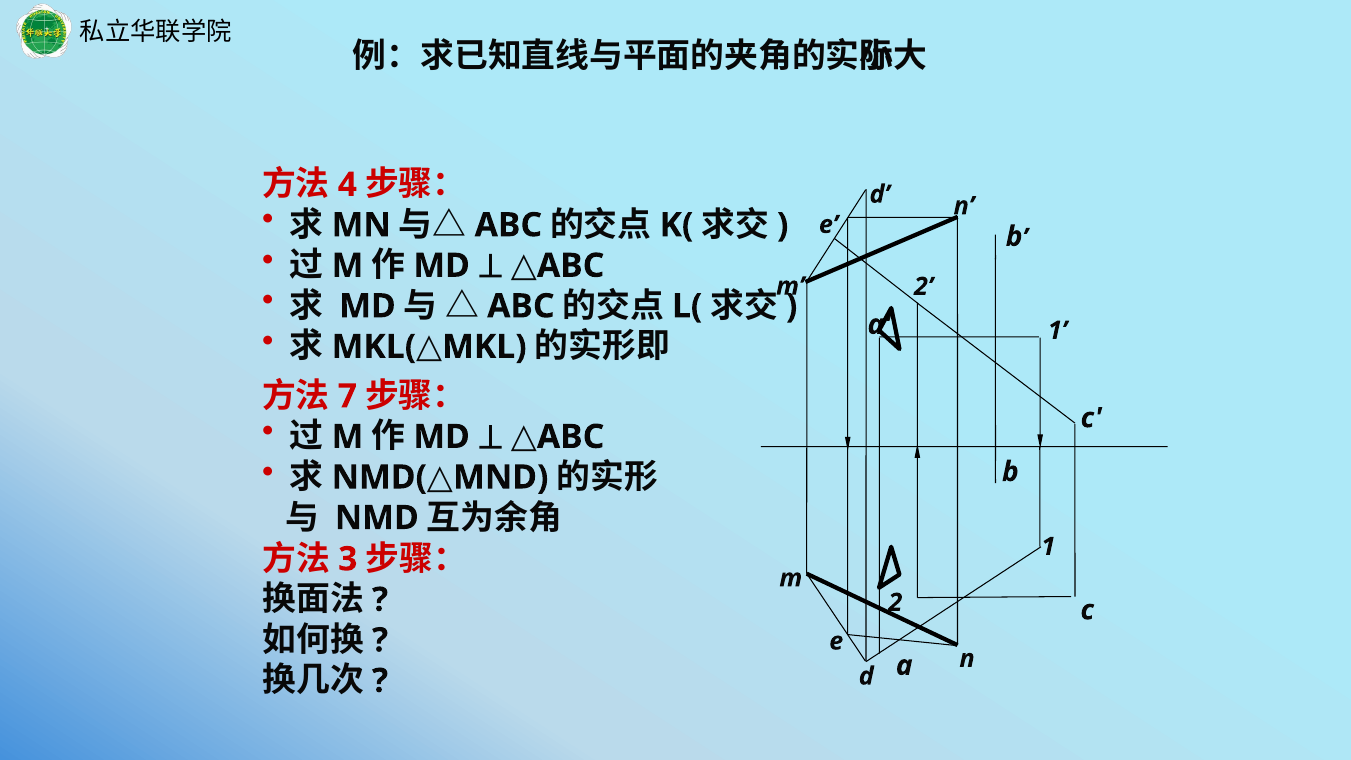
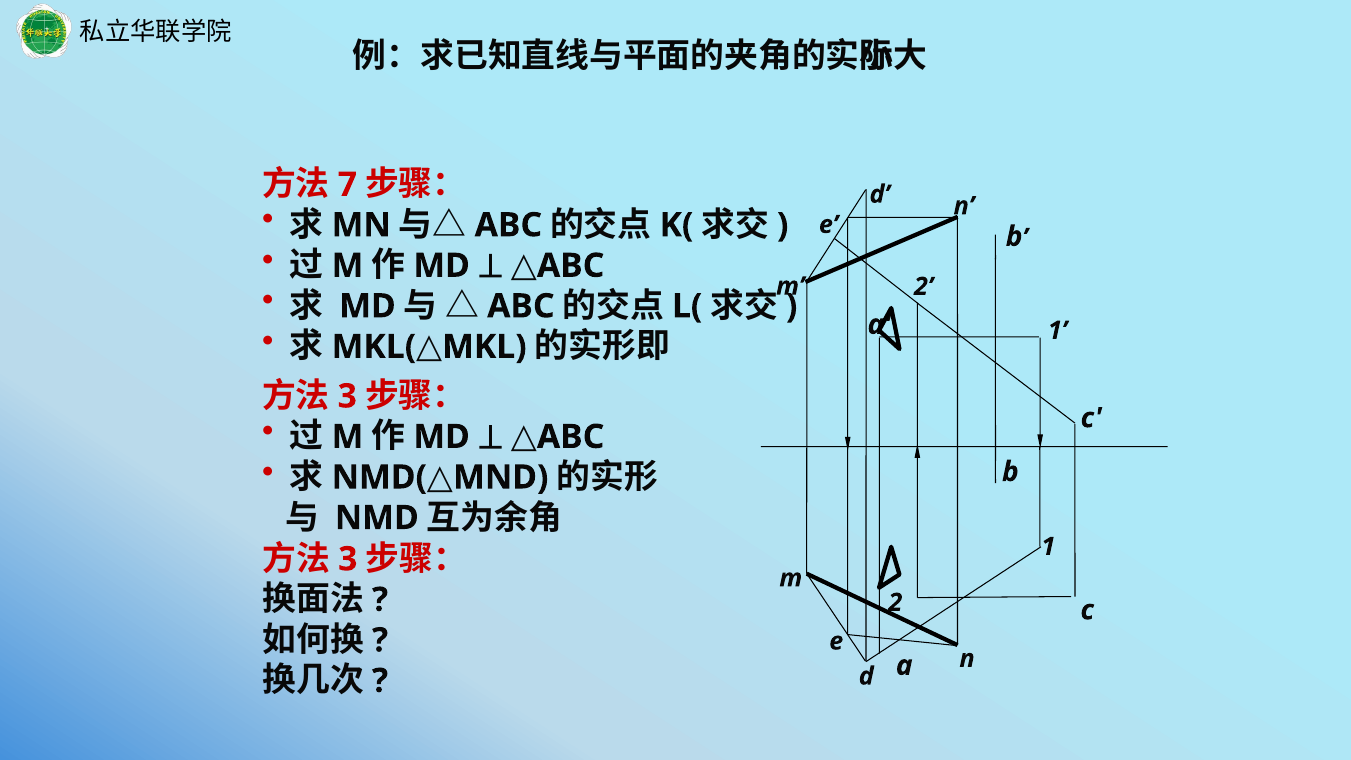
4: 4 -> 7
7 at (347, 396): 7 -> 3
